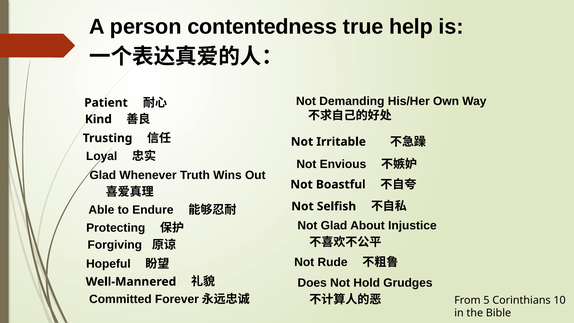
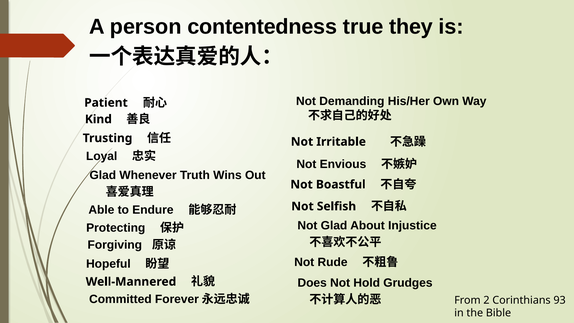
help: help -> they
5: 5 -> 2
10: 10 -> 93
